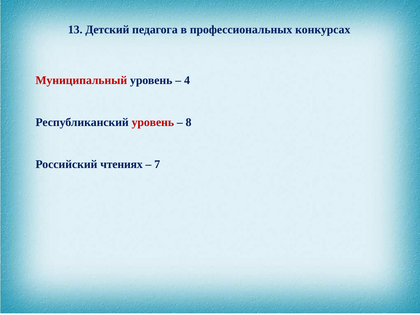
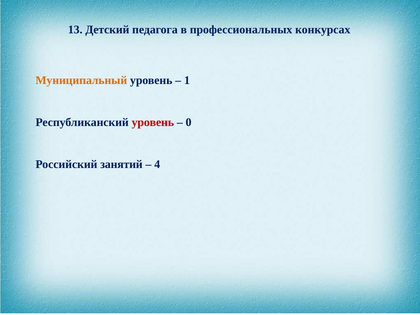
Муниципальный colour: red -> orange
4: 4 -> 1
8: 8 -> 0
чтениях: чтениях -> занятий
7: 7 -> 4
